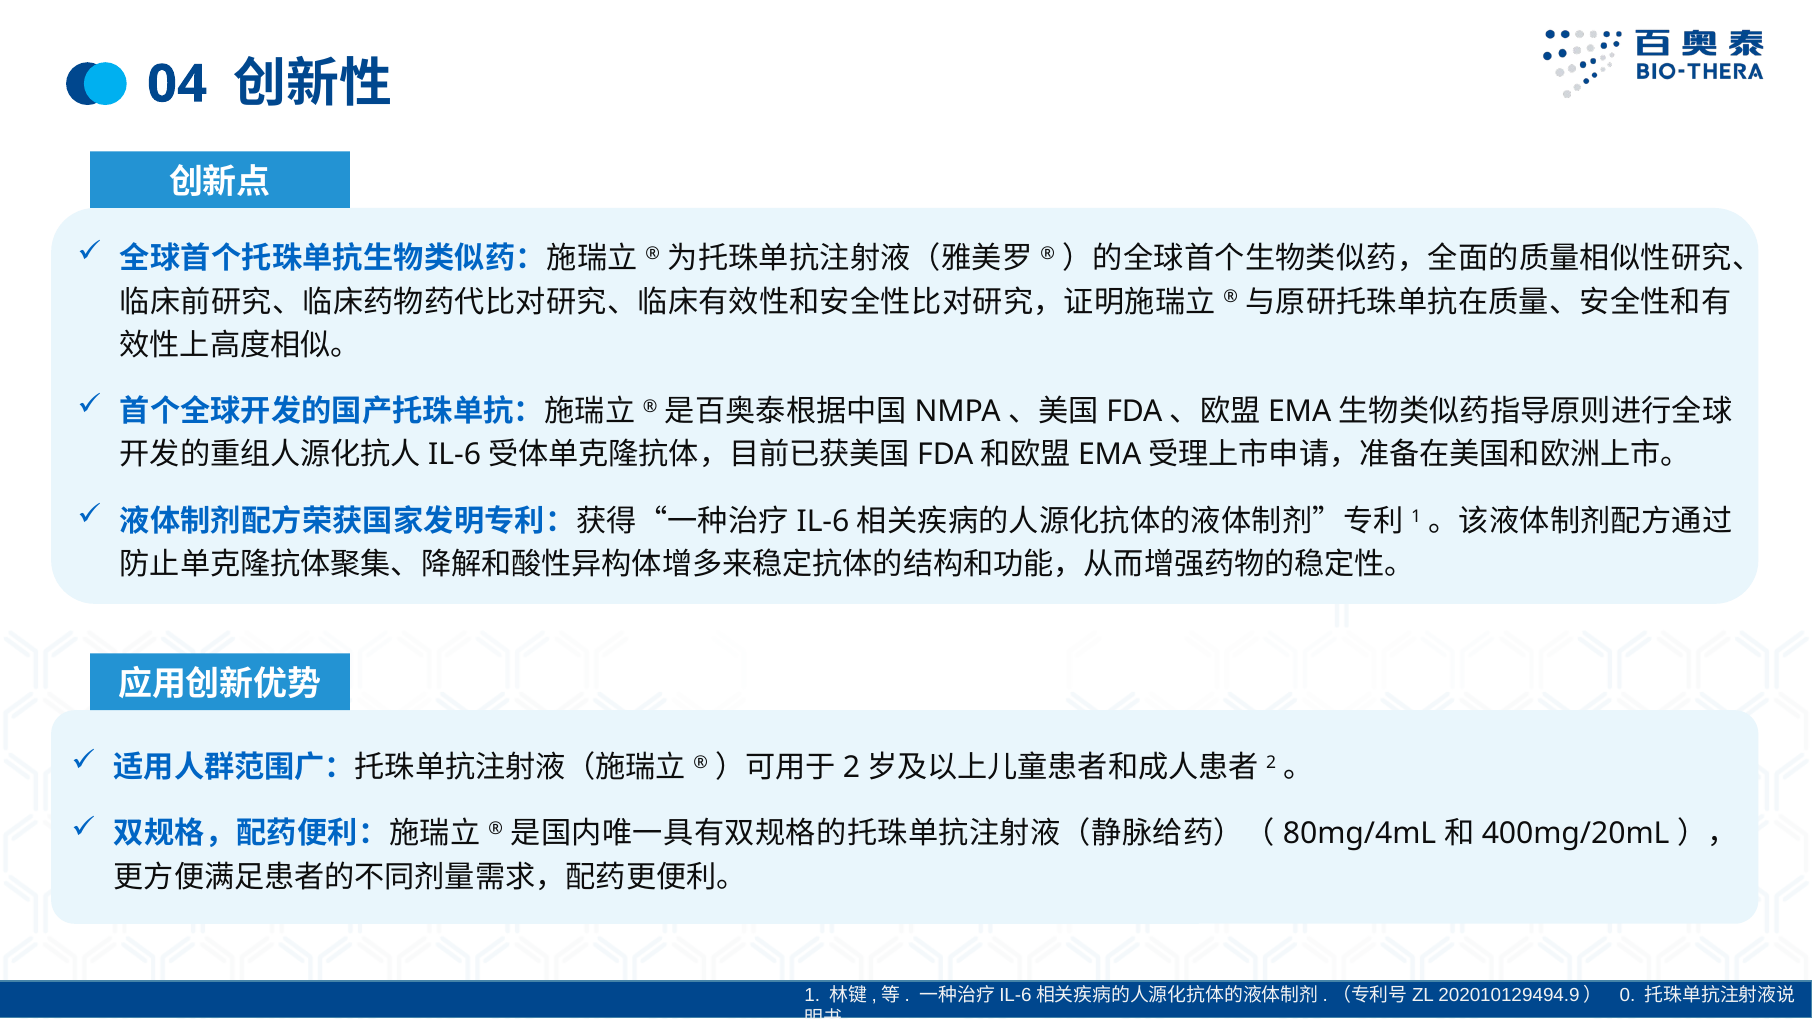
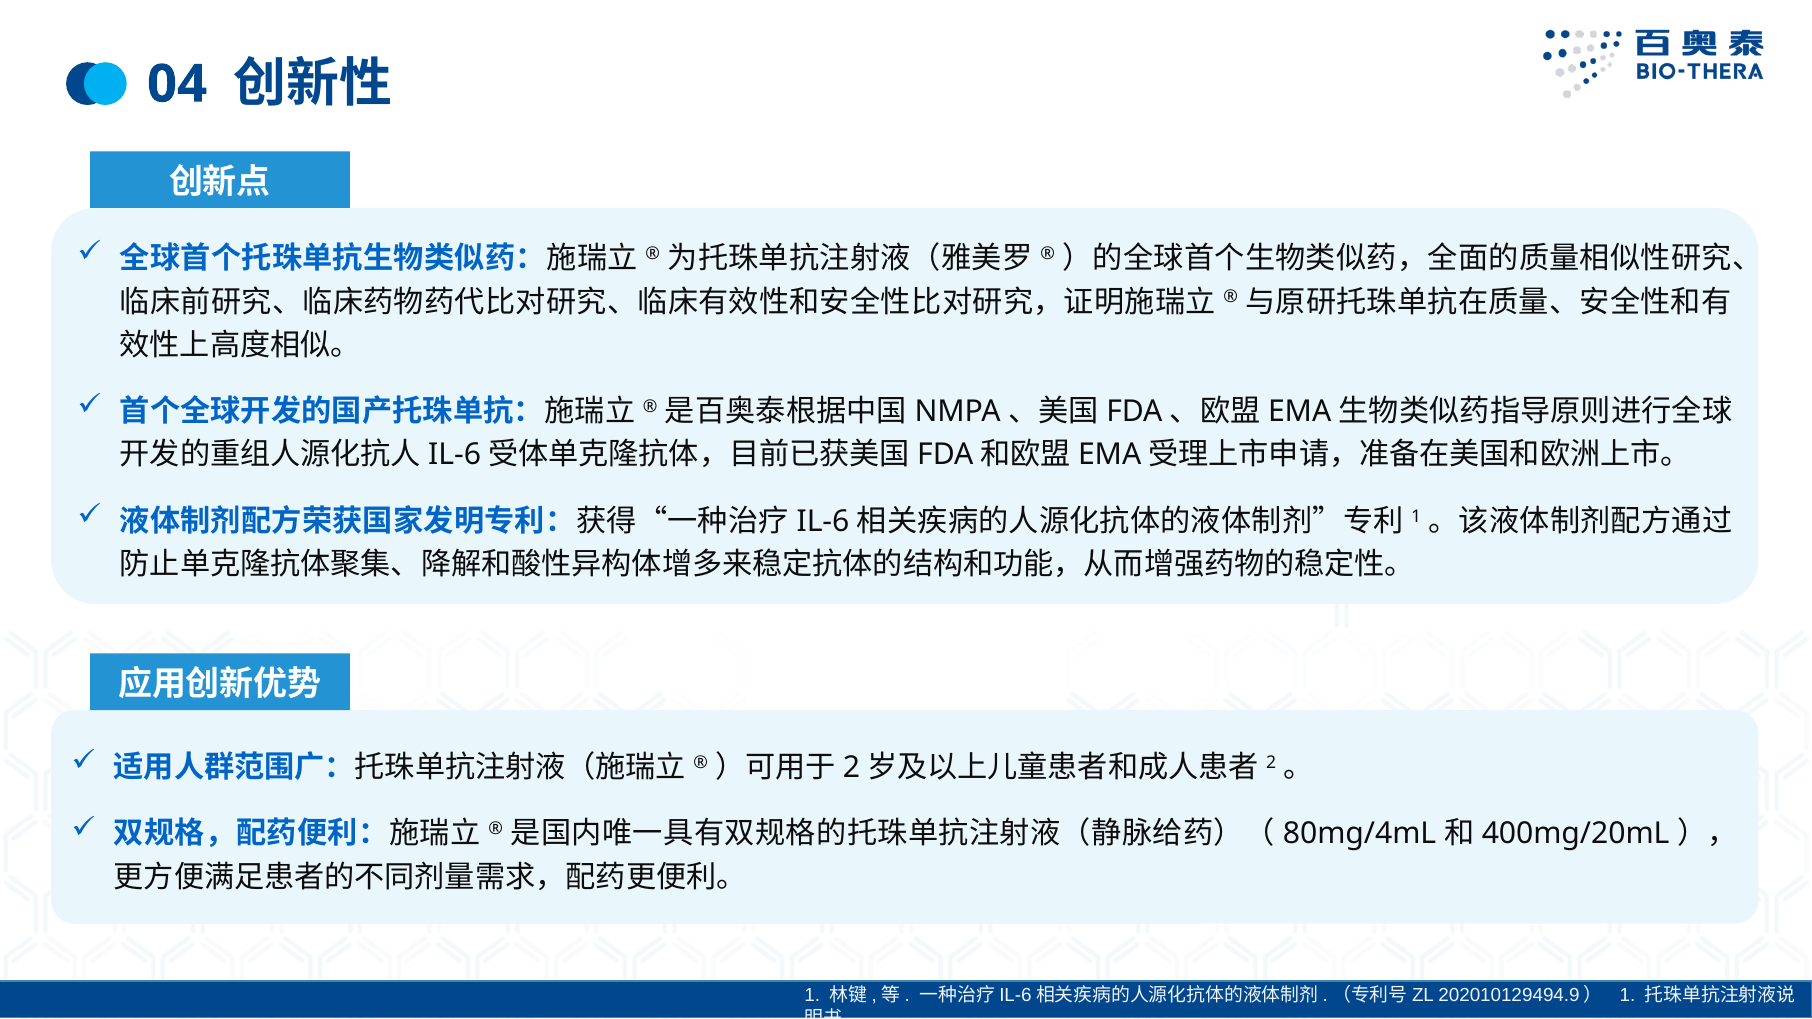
202010129494.9） 0: 0 -> 1
